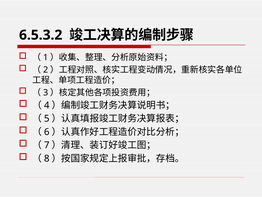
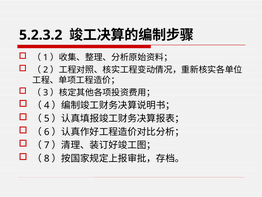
6.5.3.2: 6.5.3.2 -> 5.2.3.2
